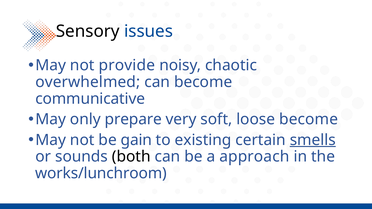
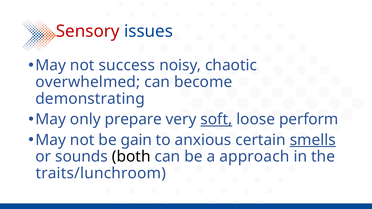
Sensory colour: black -> red
provide: provide -> success
communicative: communicative -> demonstrating
soft underline: none -> present
loose become: become -> perform
existing: existing -> anxious
works/lunchroom: works/lunchroom -> traits/lunchroom
